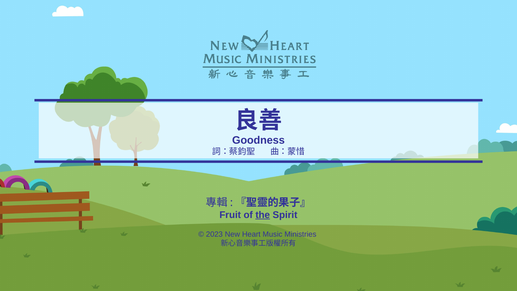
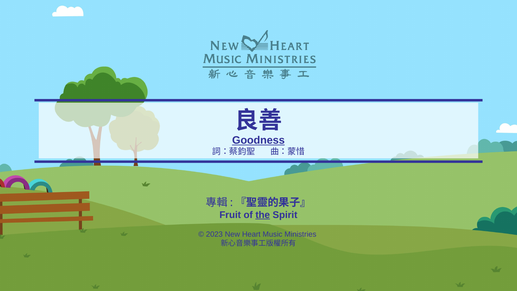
Goodness underline: none -> present
